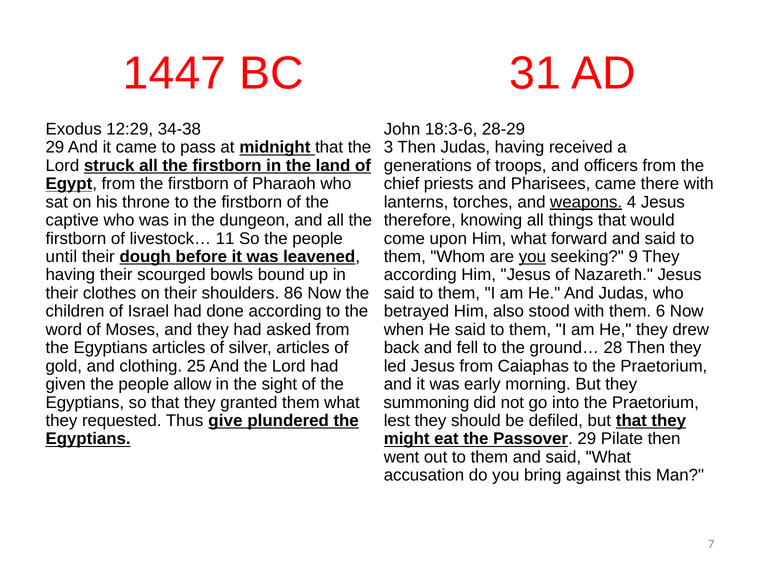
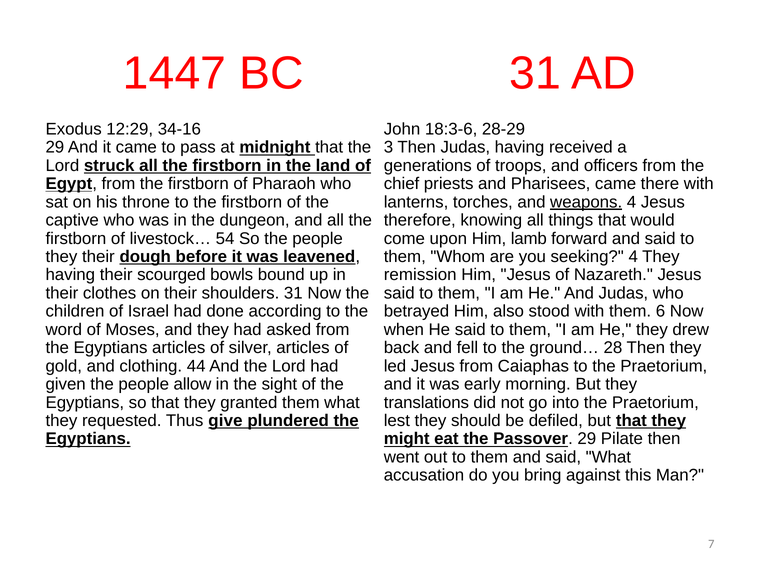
34-38: 34-38 -> 34-16
11: 11 -> 54
Him what: what -> lamb
until at (61, 257): until -> they
you at (532, 257) underline: present -> none
seeking 9: 9 -> 4
according at (420, 275): according -> remission
shoulders 86: 86 -> 31
25: 25 -> 44
summoning: summoning -> translations
